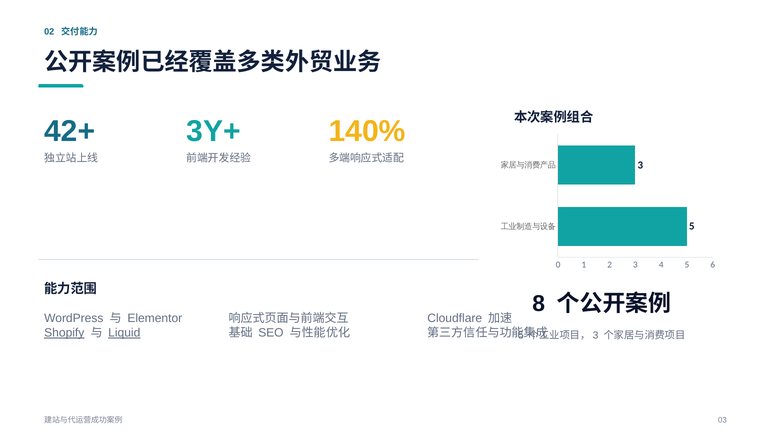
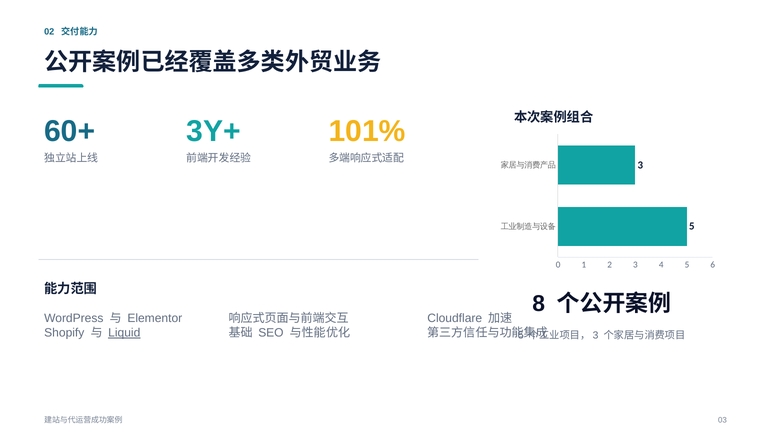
42+: 42+ -> 60+
140%: 140% -> 101%
Shopify underline: present -> none
